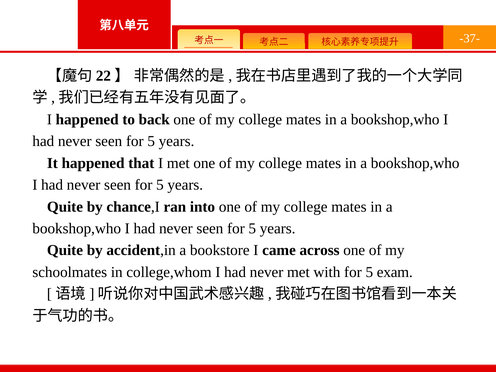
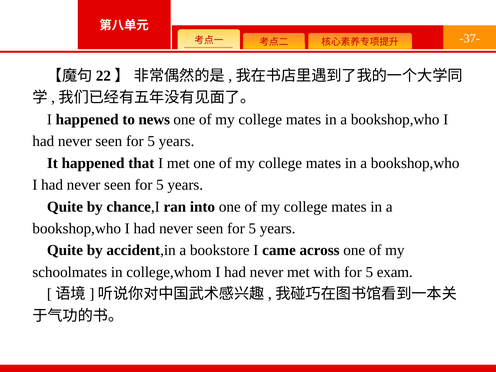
back: back -> news
